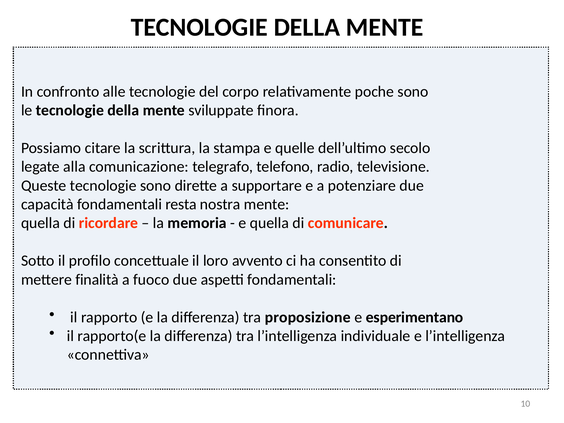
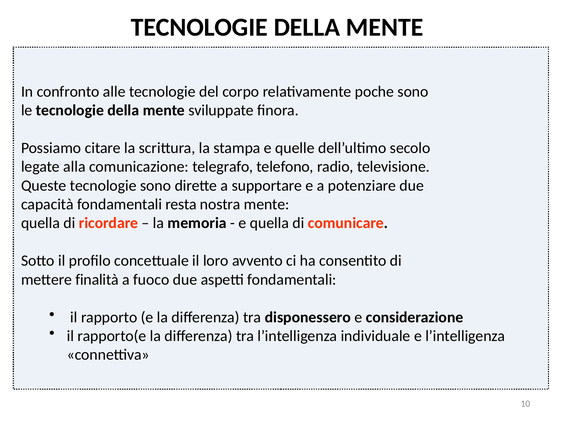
proposizione: proposizione -> disponessero
esperimentano: esperimentano -> considerazione
